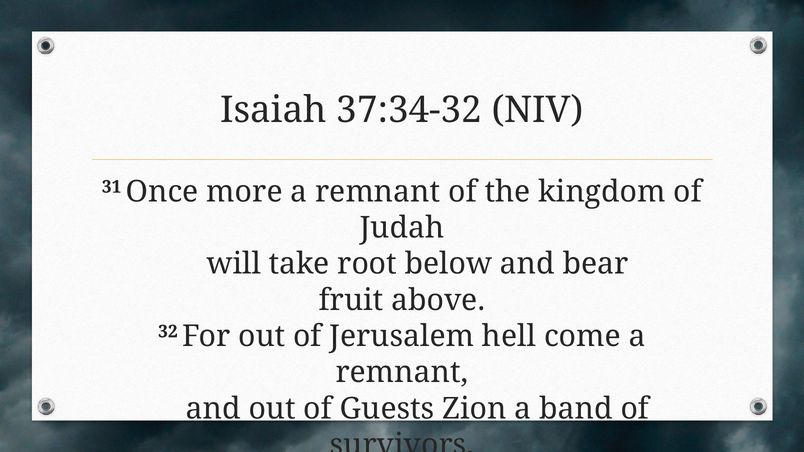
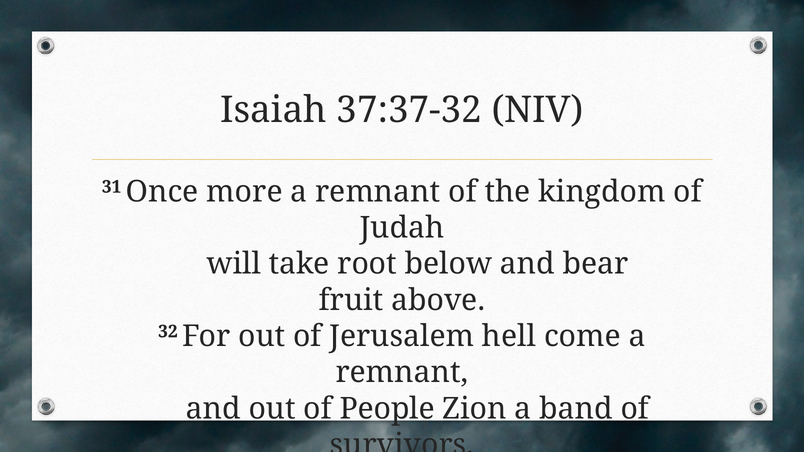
37:34-32: 37:34-32 -> 37:37-32
Guests: Guests -> People
